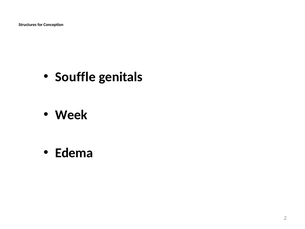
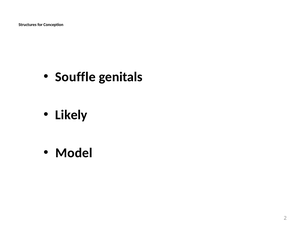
Week: Week -> Likely
Edema: Edema -> Model
